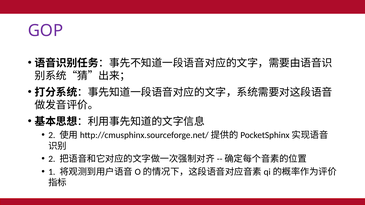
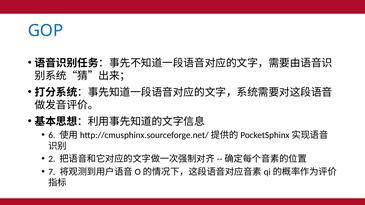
GOP colour: purple -> blue
2 at (52, 135): 2 -> 6
1: 1 -> 7
